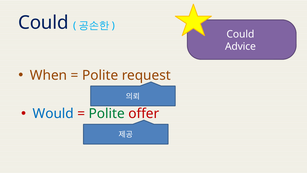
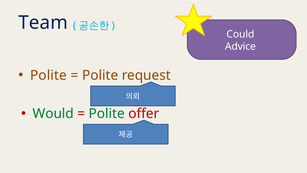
Could at (43, 23): Could -> Team
When at (49, 75): When -> Polite
Would colour: blue -> green
